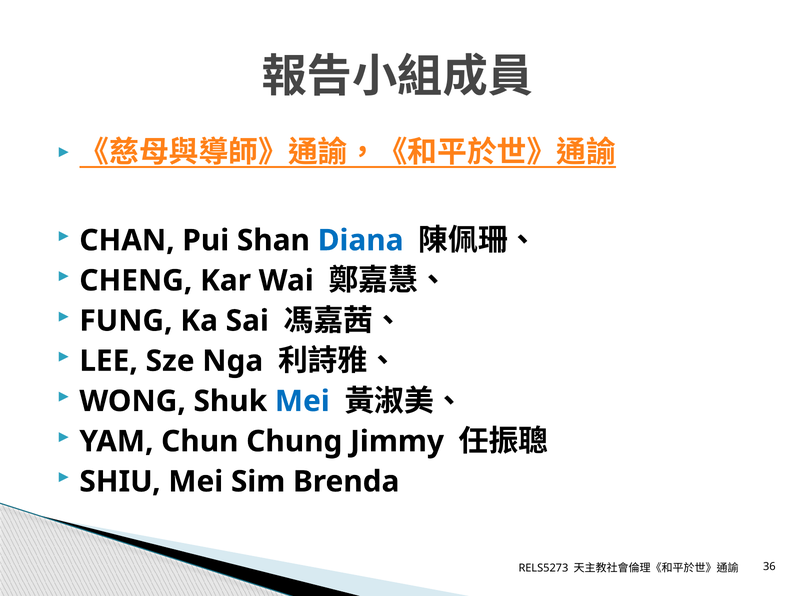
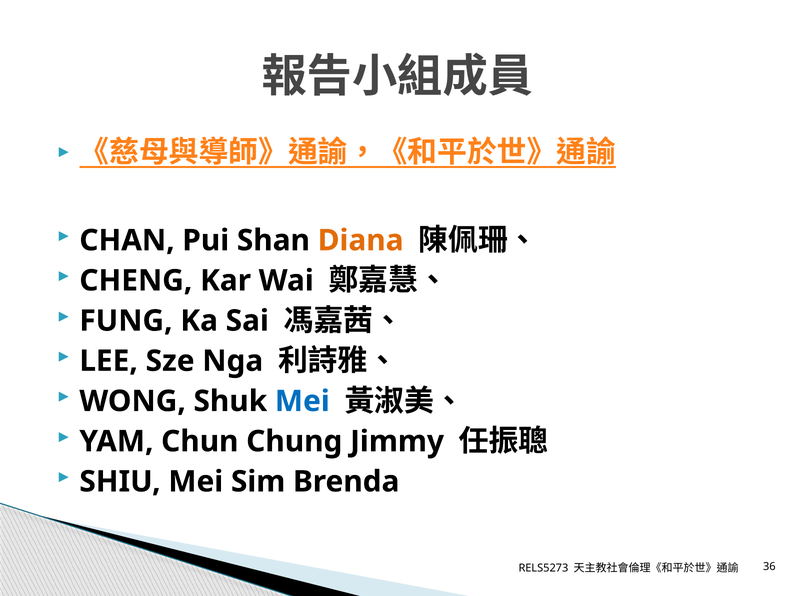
Diana colour: blue -> orange
